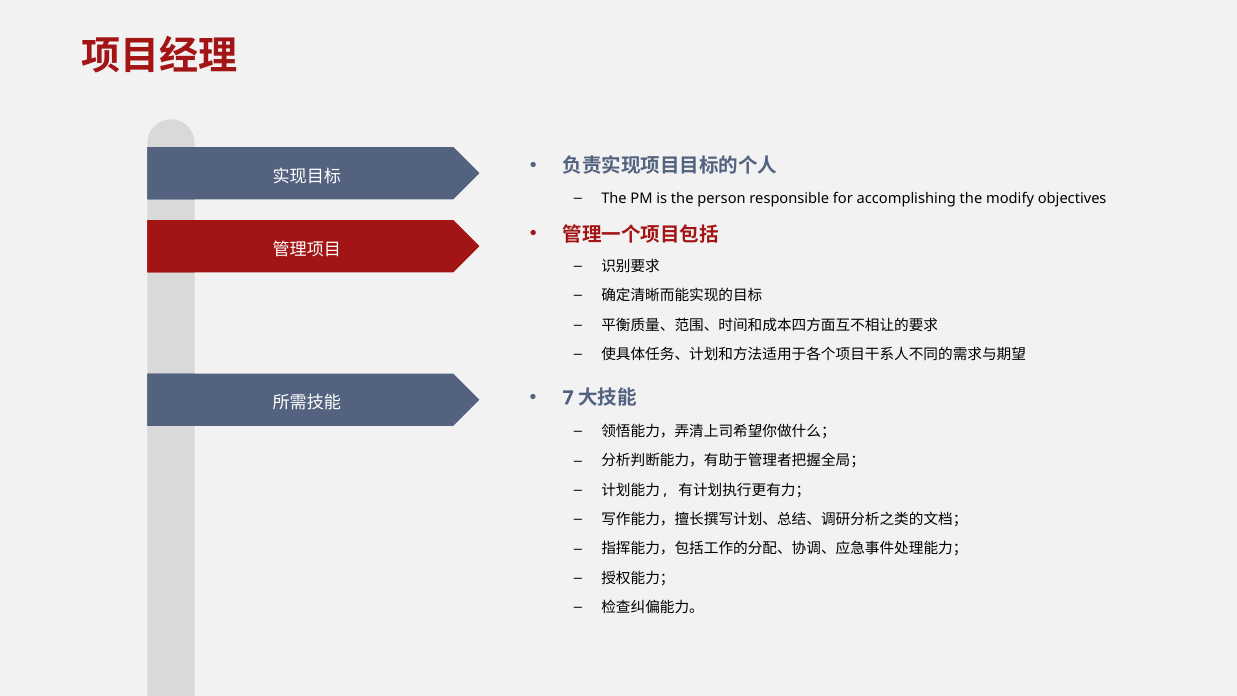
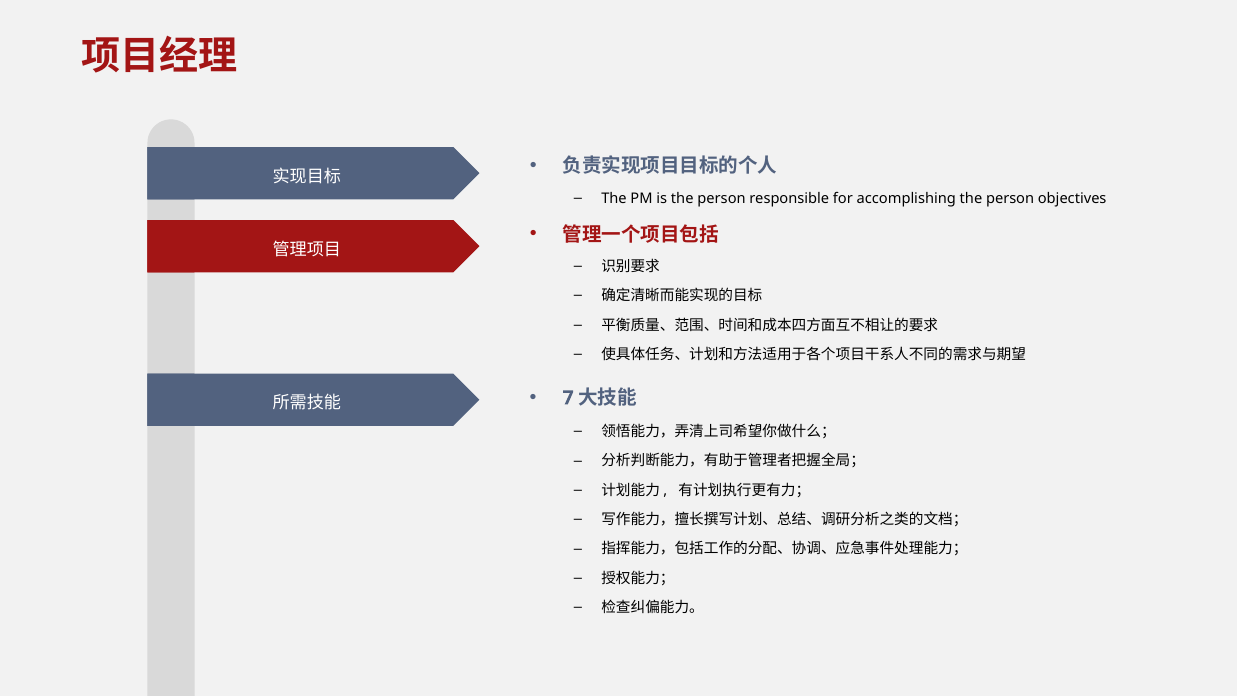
accomplishing the modify: modify -> person
